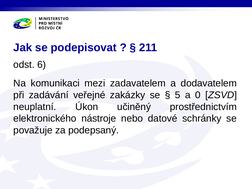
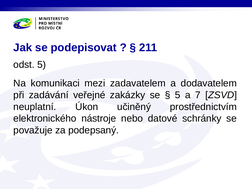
odst 6: 6 -> 5
0: 0 -> 7
